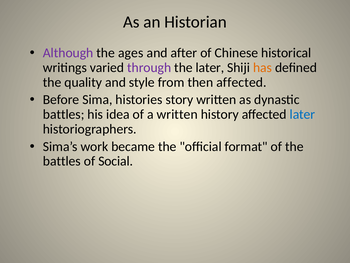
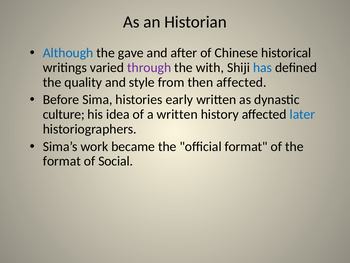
Although colour: purple -> blue
ages: ages -> gave
the later: later -> with
has colour: orange -> blue
story: story -> early
battles at (64, 114): battles -> culture
battles at (62, 161): battles -> format
